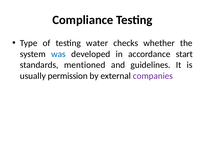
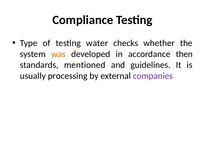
was colour: blue -> orange
start: start -> then
permission: permission -> processing
